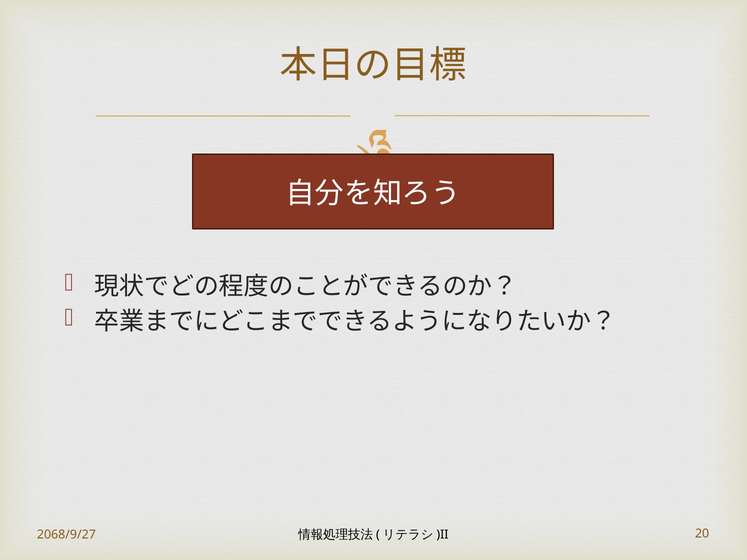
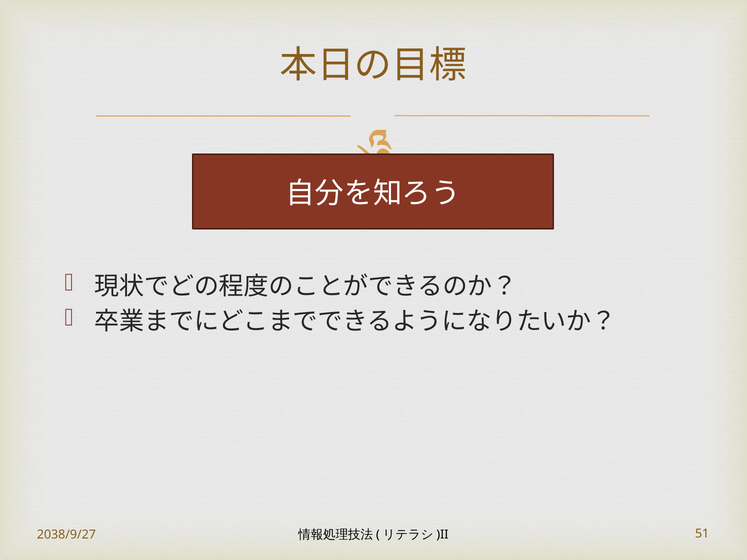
2068/9/27: 2068/9/27 -> 2038/9/27
20: 20 -> 51
